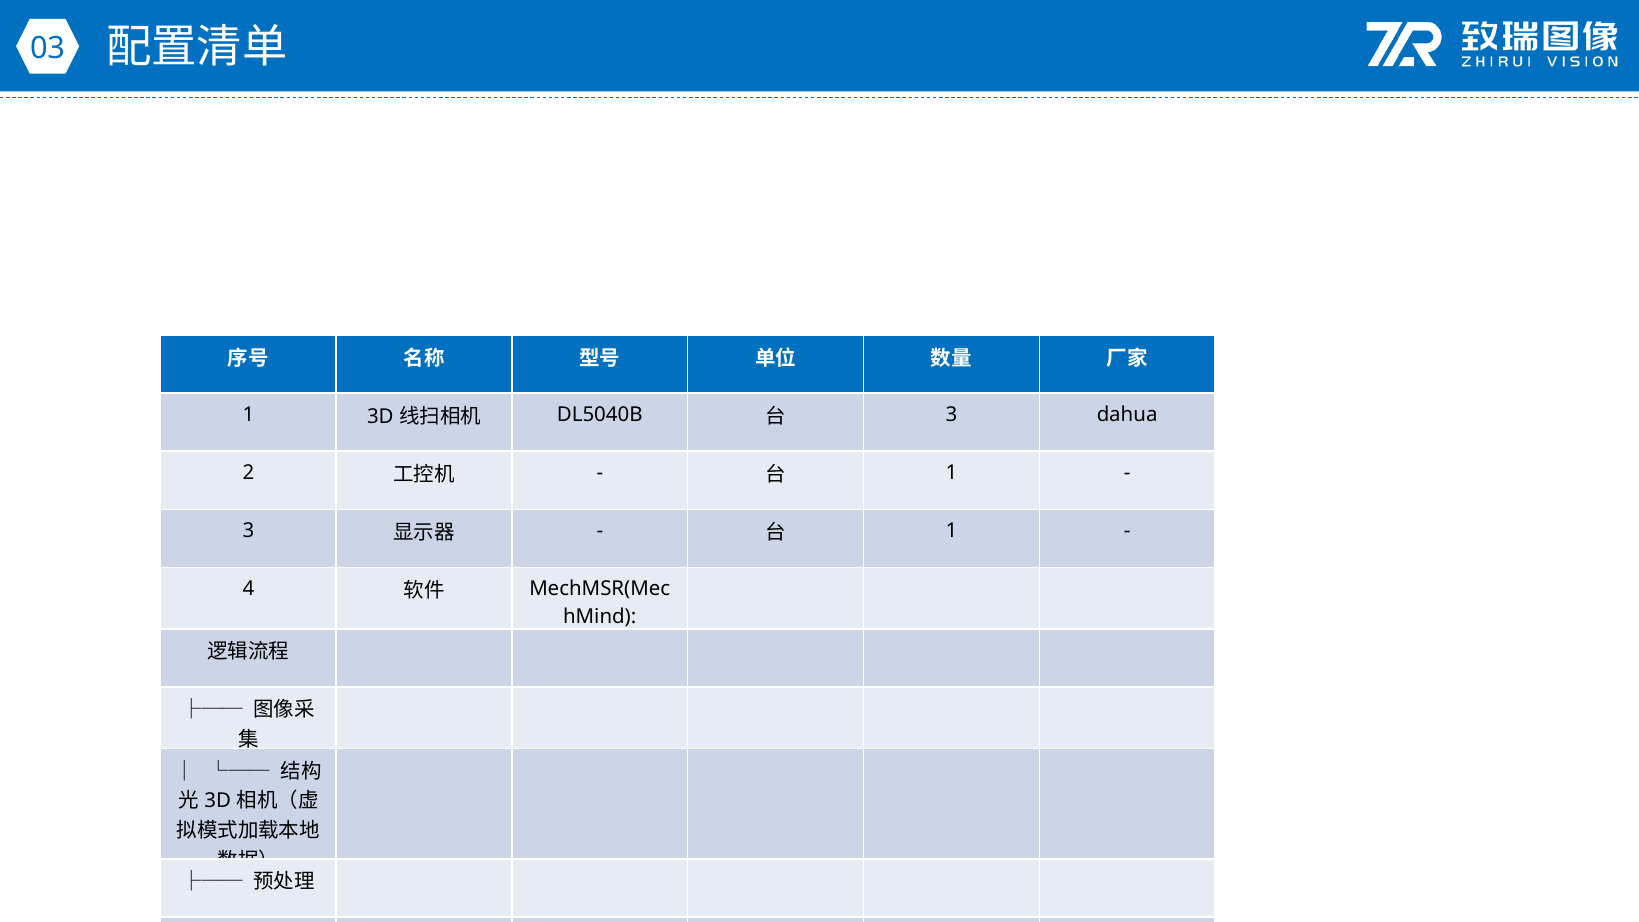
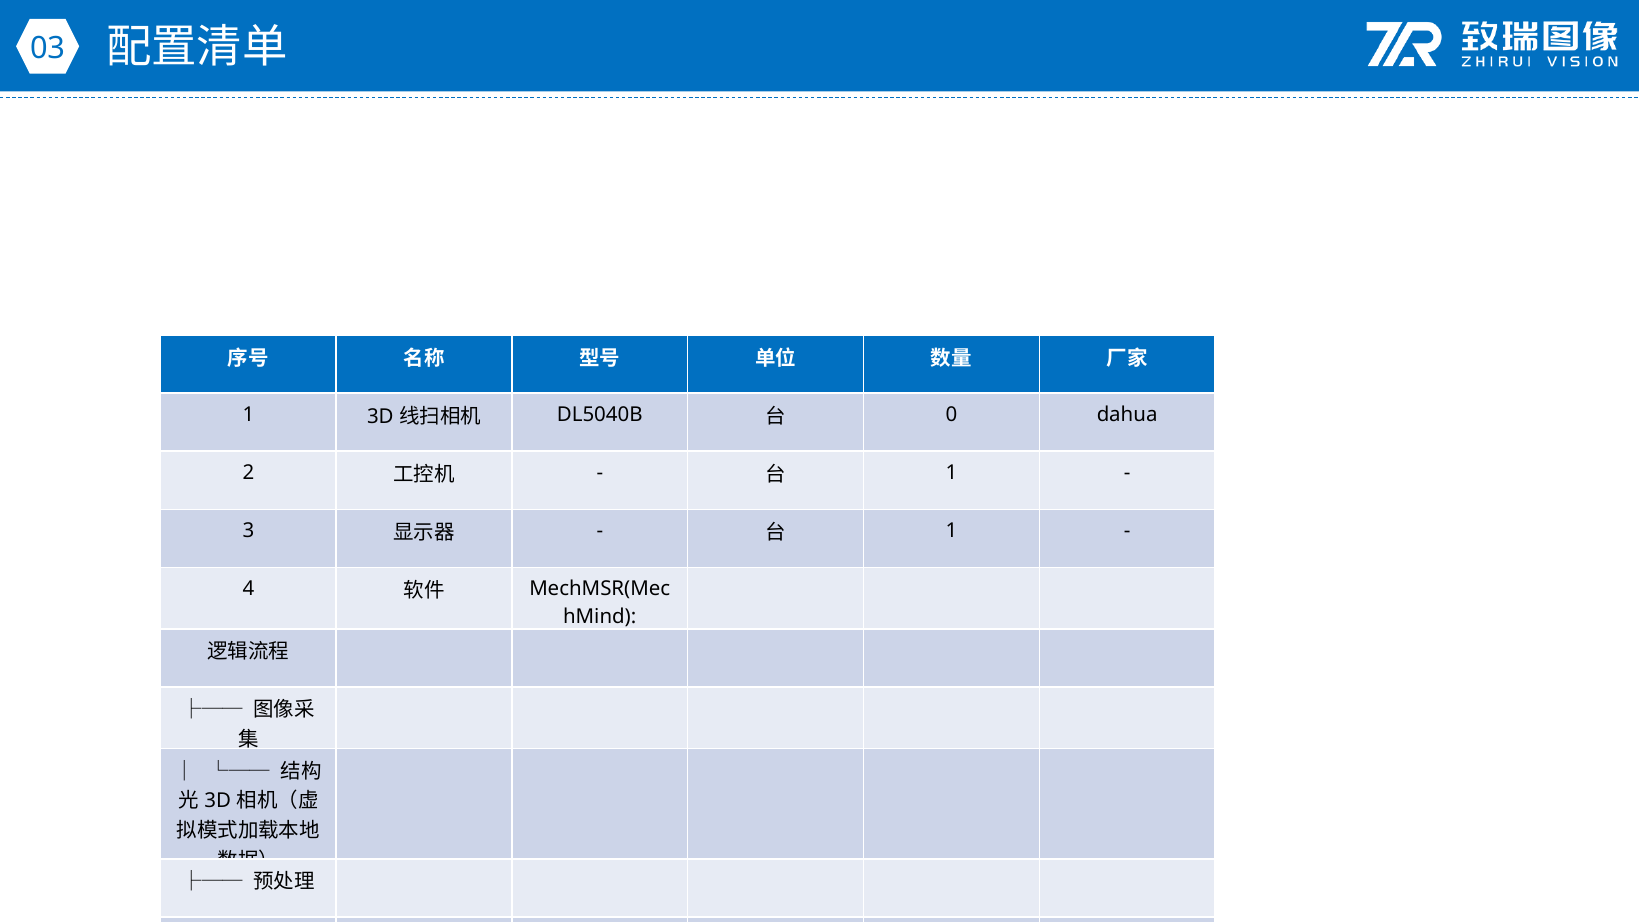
3 at (951, 414): 3 -> 0
